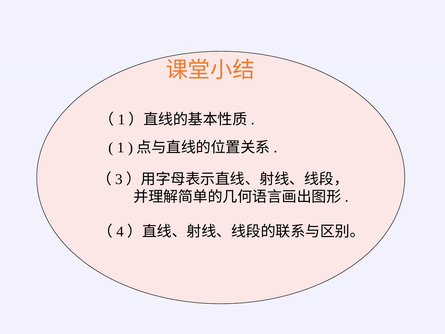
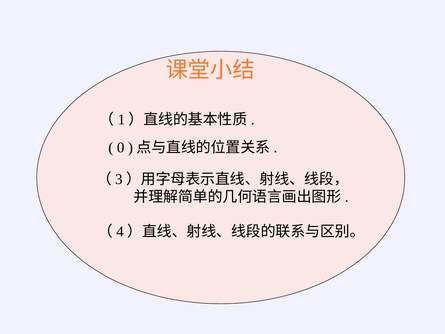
1: 1 -> 0
